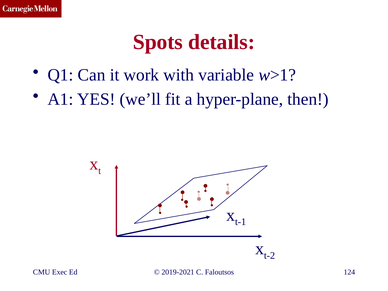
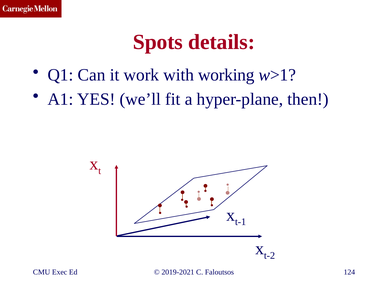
variable: variable -> working
